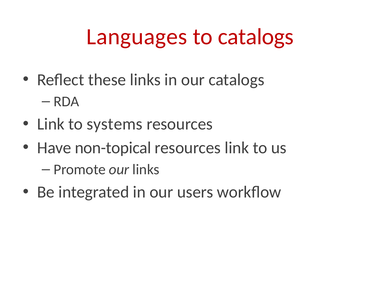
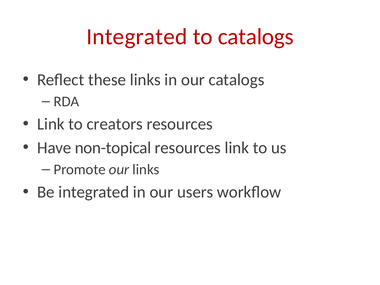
Languages at (137, 37): Languages -> Integrated
systems: systems -> creators
